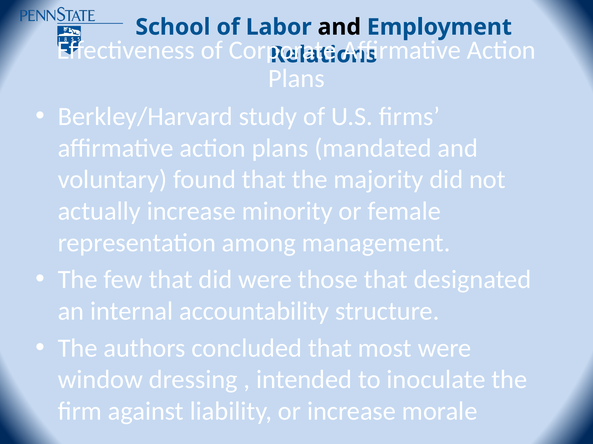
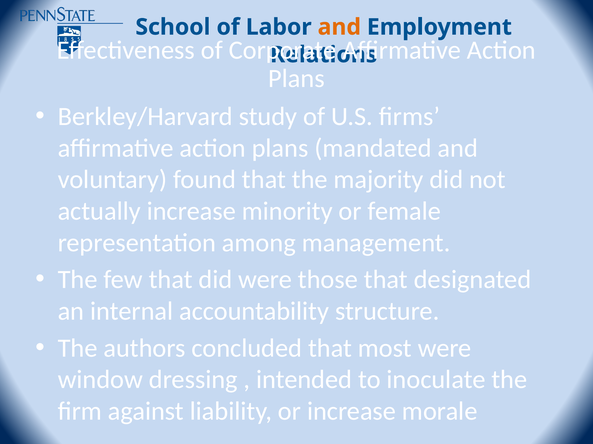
and at (339, 27) colour: black -> orange
